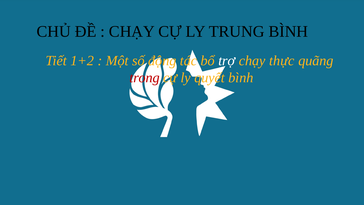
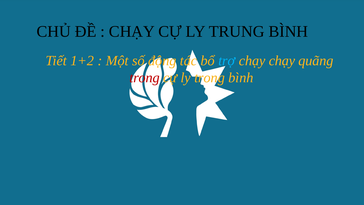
trợ colour: white -> light blue
chạy thực: thực -> chạy
ly quyết: quyết -> trong
